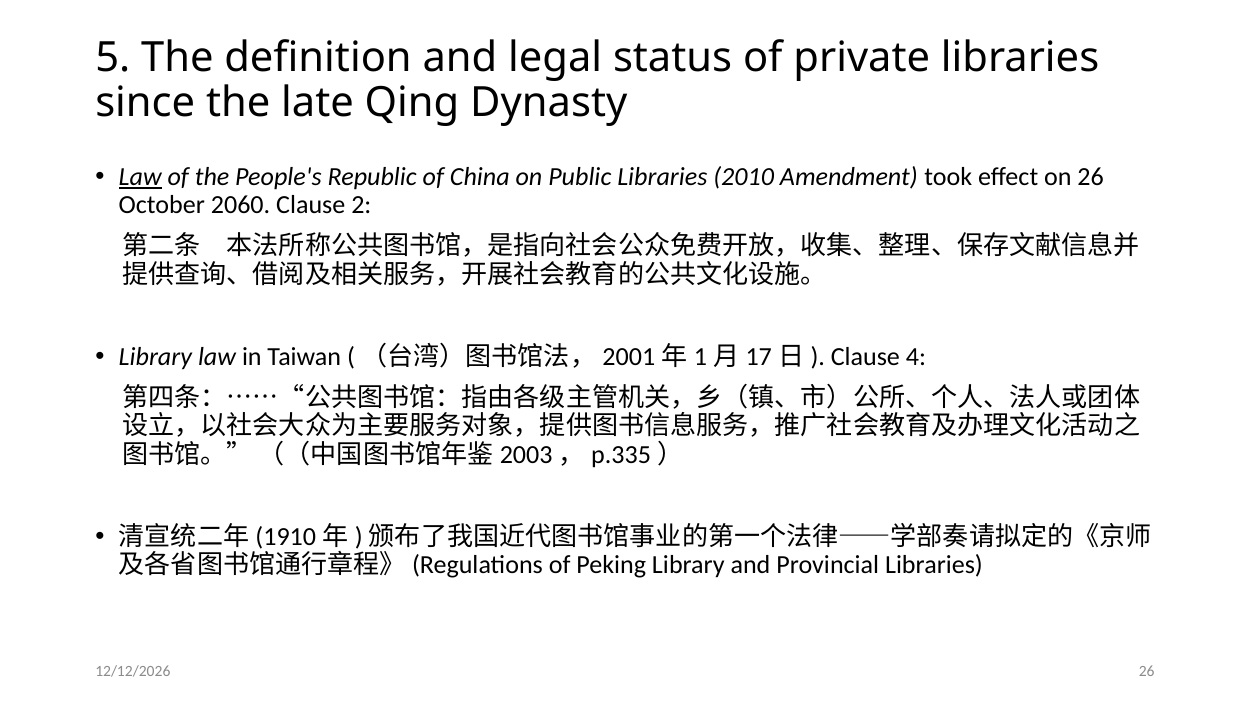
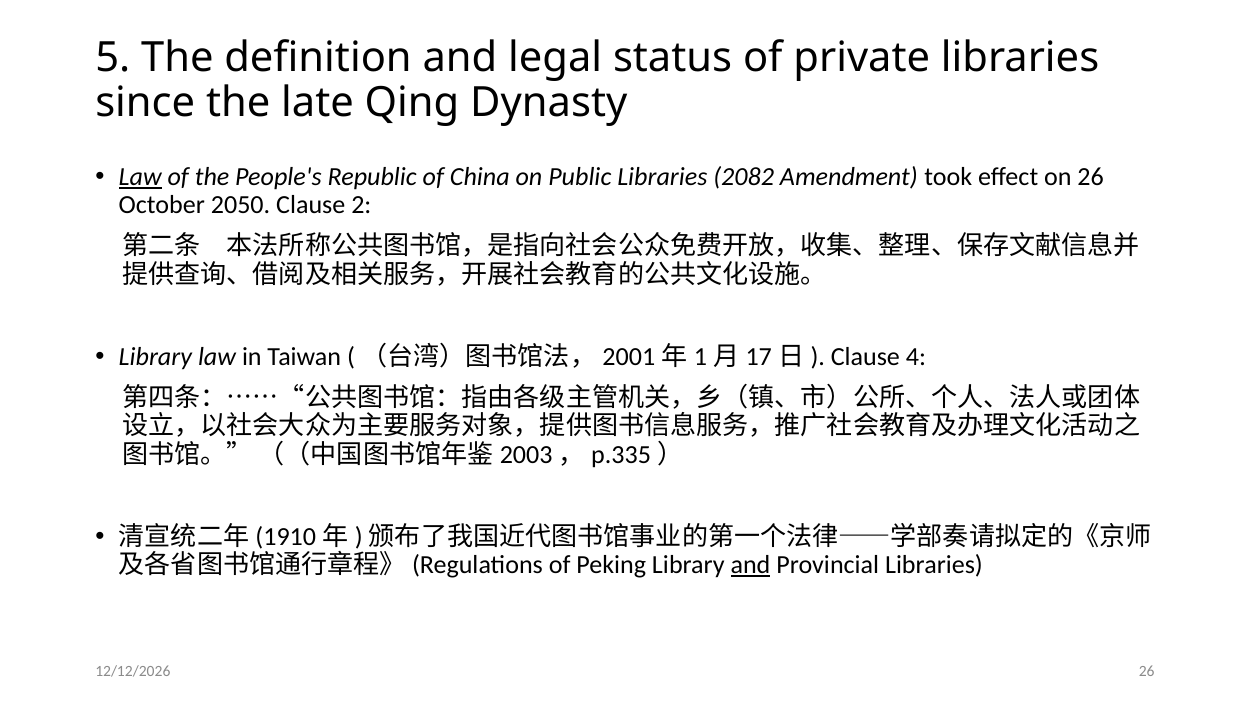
2010: 2010 -> 2082
2060: 2060 -> 2050
and at (751, 565) underline: none -> present
